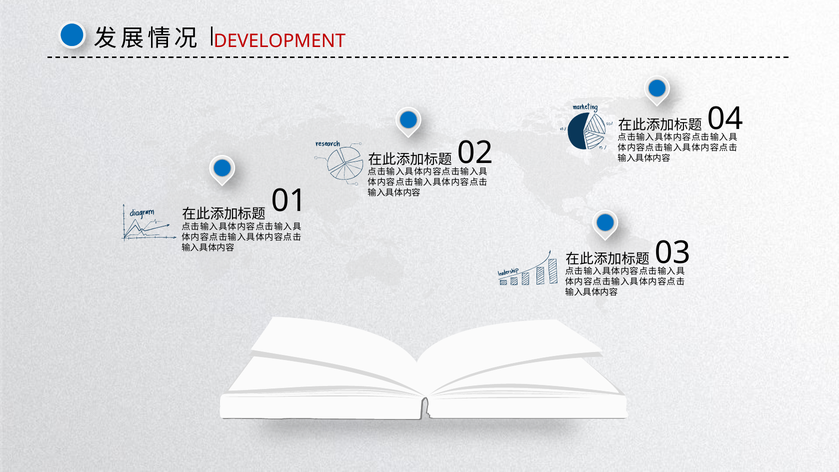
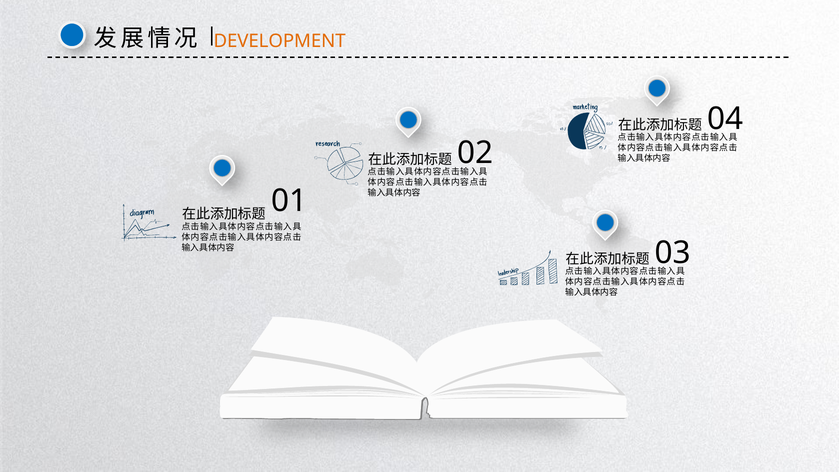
DEVELOPMENT colour: red -> orange
